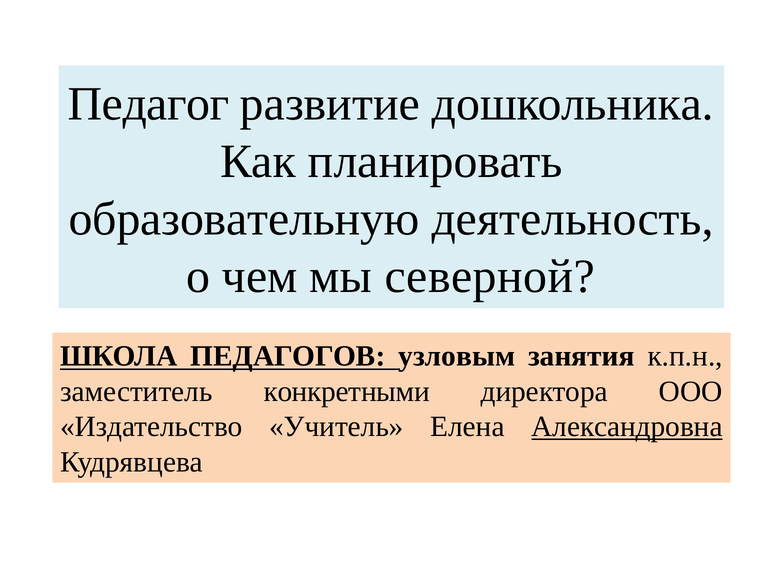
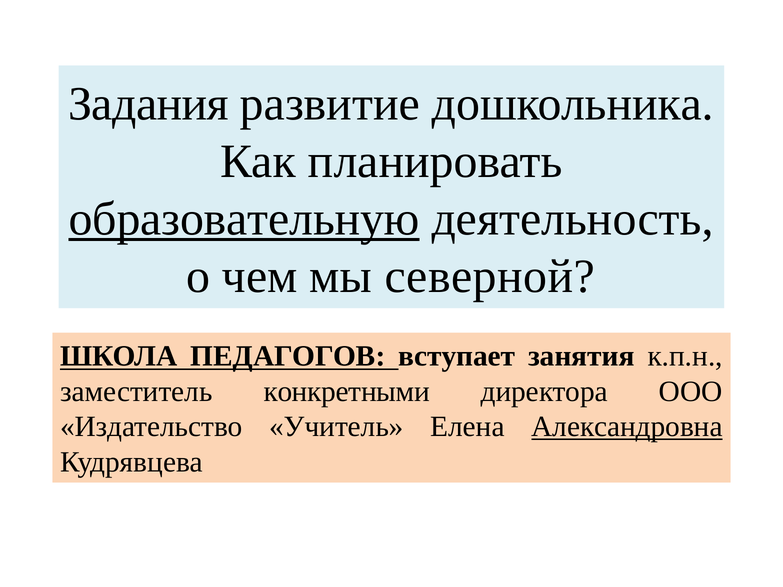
Педагог: Педагог -> Задания
образовательную underline: none -> present
узловым: узловым -> вступает
